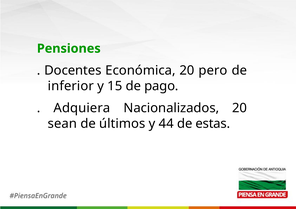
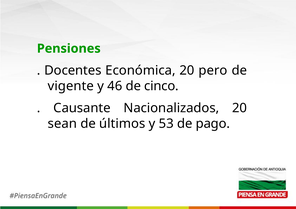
inferior: inferior -> vigente
15: 15 -> 46
pago: pago -> cinco
Adquiera: Adquiera -> Causante
44: 44 -> 53
estas: estas -> pago
